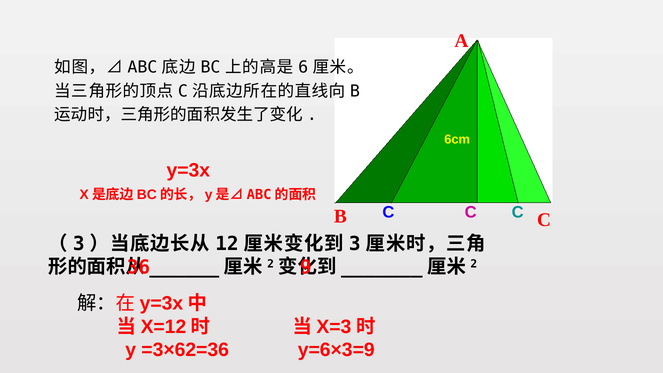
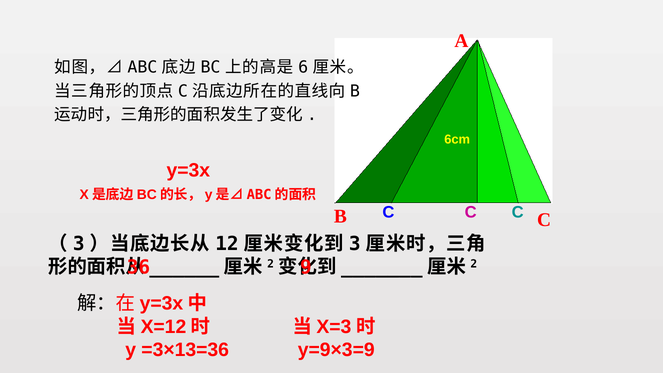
=3×62=36: =3×62=36 -> =3×13=36
y=6×3=9: y=6×3=9 -> y=9×3=9
